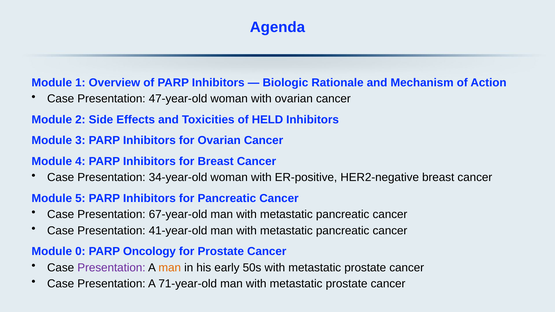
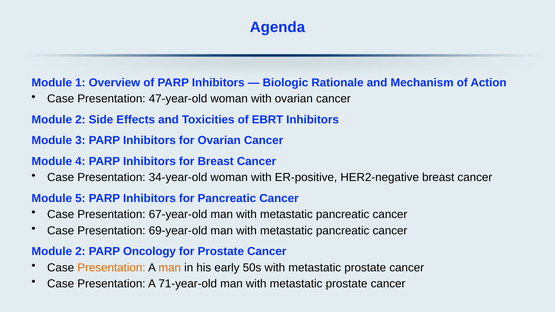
HELD: HELD -> EBRT
41-year-old: 41-year-old -> 69-year-old
0 at (80, 252): 0 -> 2
Presentation at (111, 268) colour: purple -> orange
